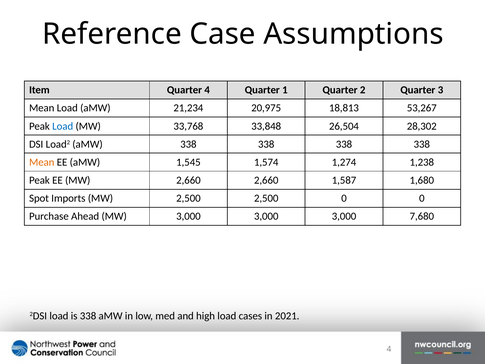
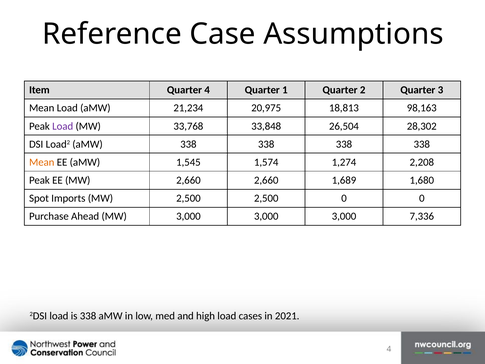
53,267: 53,267 -> 98,163
Load at (63, 126) colour: blue -> purple
1,238: 1,238 -> 2,208
1,587: 1,587 -> 1,689
7,680: 7,680 -> 7,336
